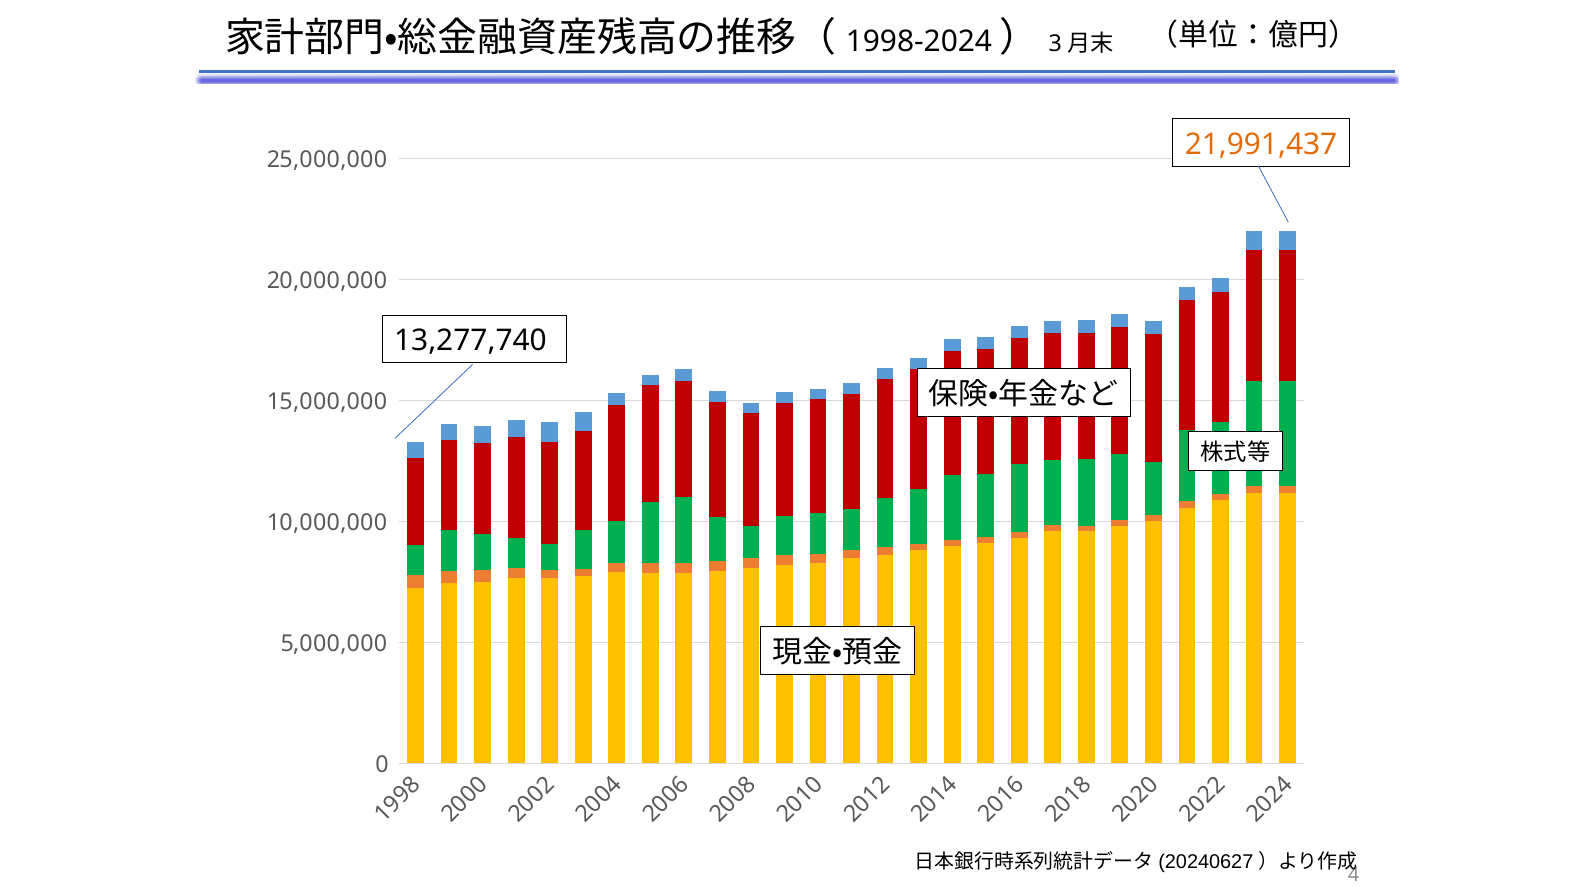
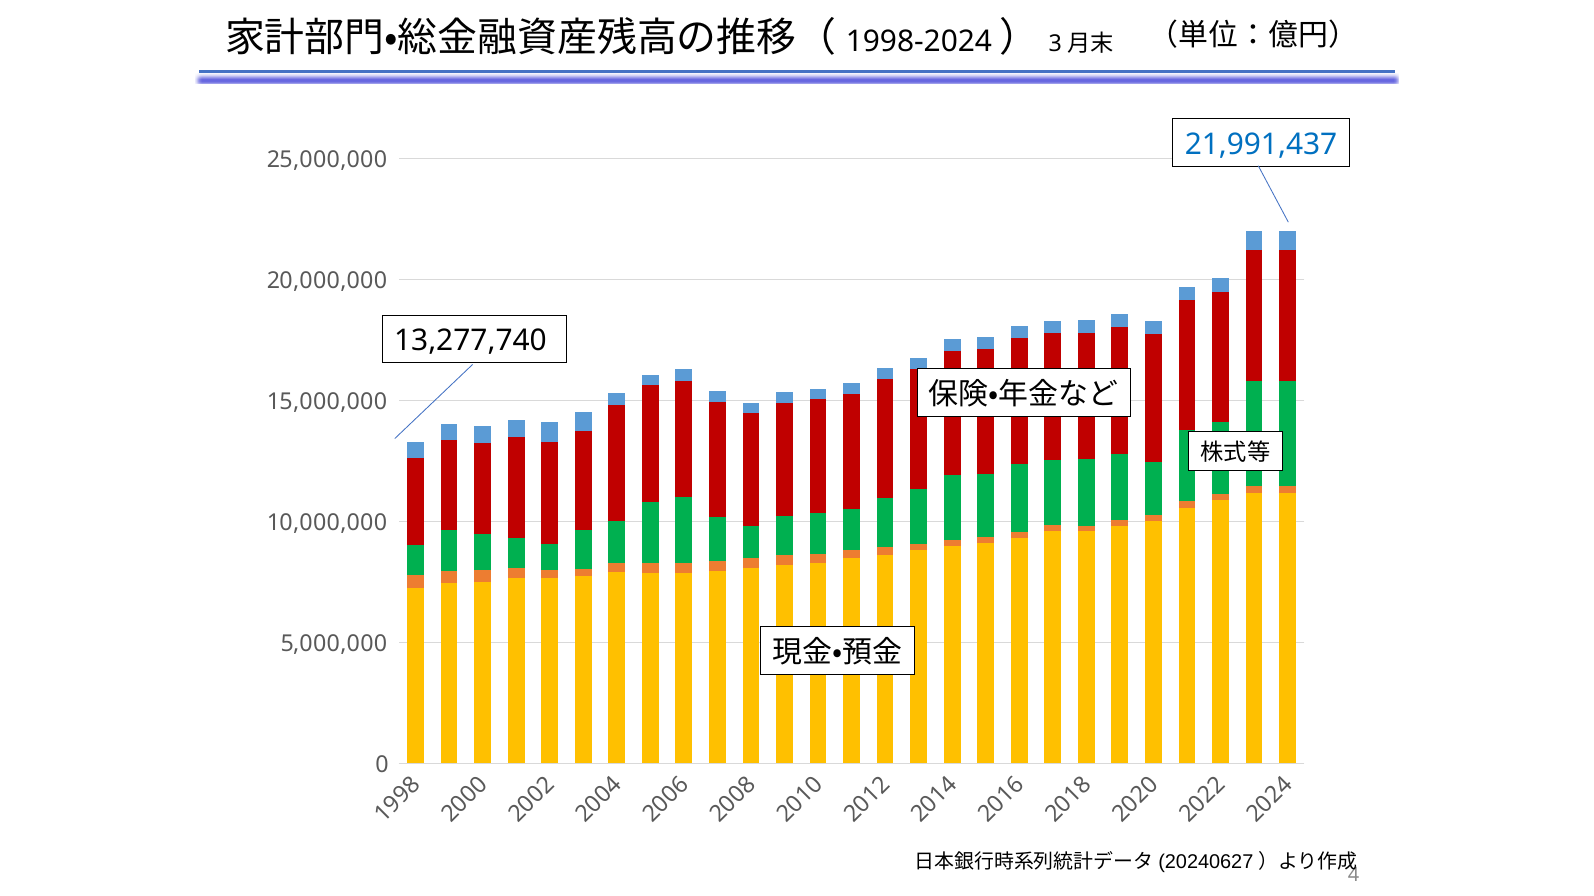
21,991,437 colour: orange -> blue
